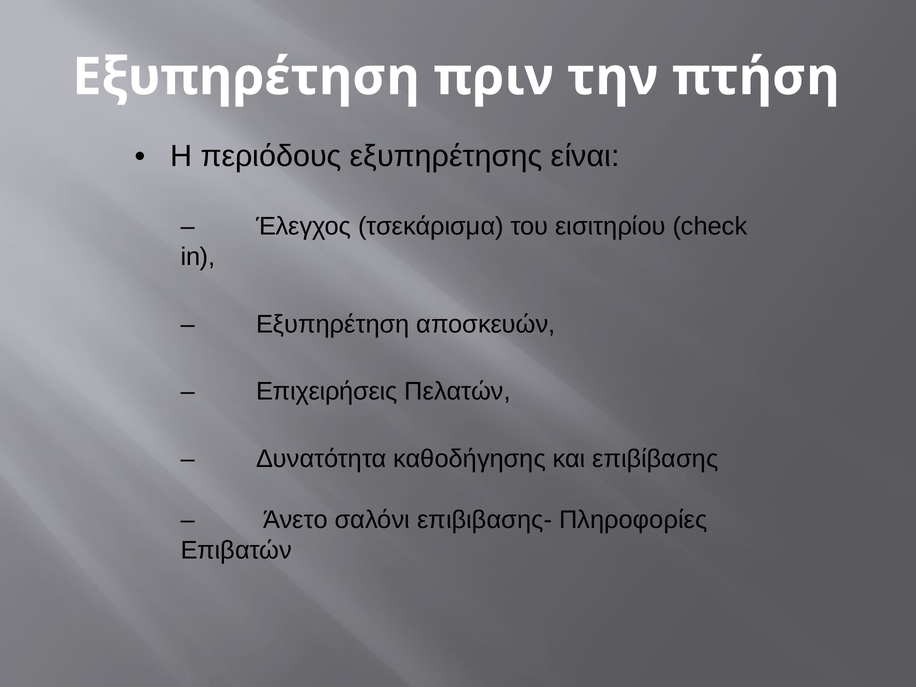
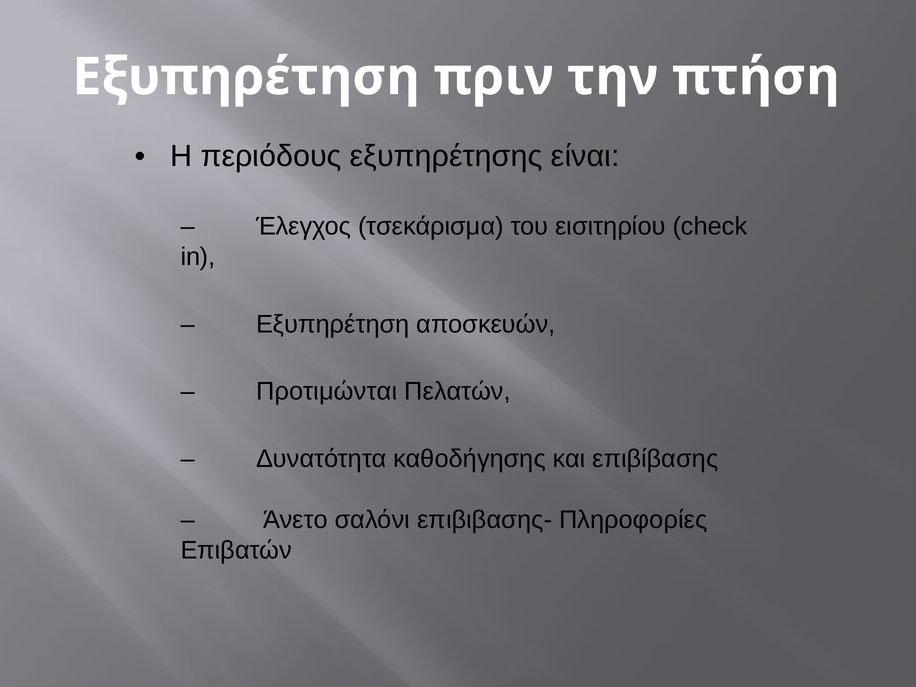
Επιχειρήσεις: Επιχειρήσεις -> Προτιμώνται
